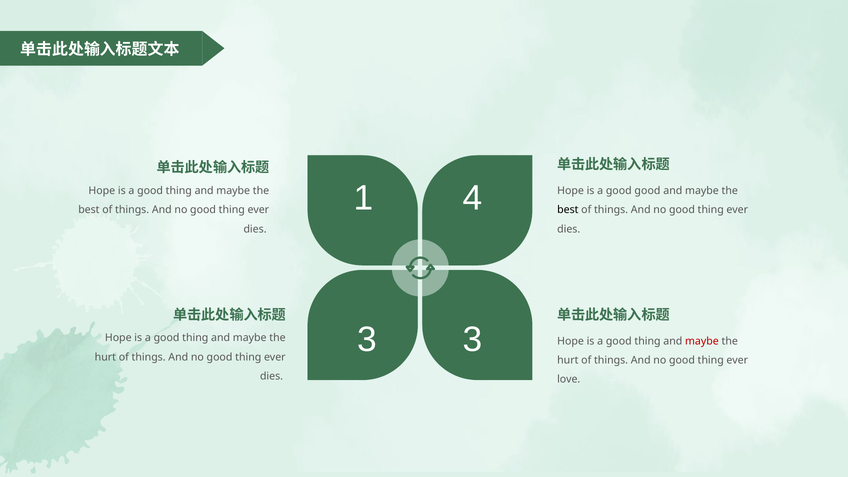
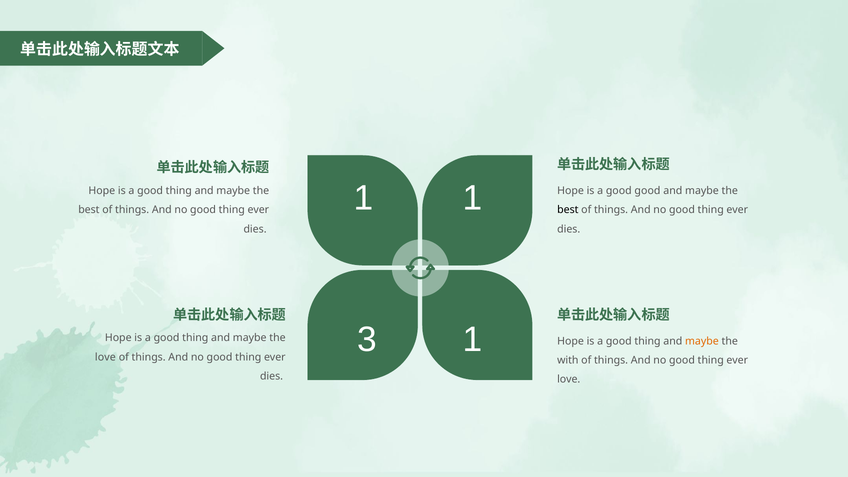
1 4: 4 -> 1
3 3: 3 -> 1
maybe at (702, 341) colour: red -> orange
hurt at (105, 357): hurt -> love
hurt at (568, 360): hurt -> with
